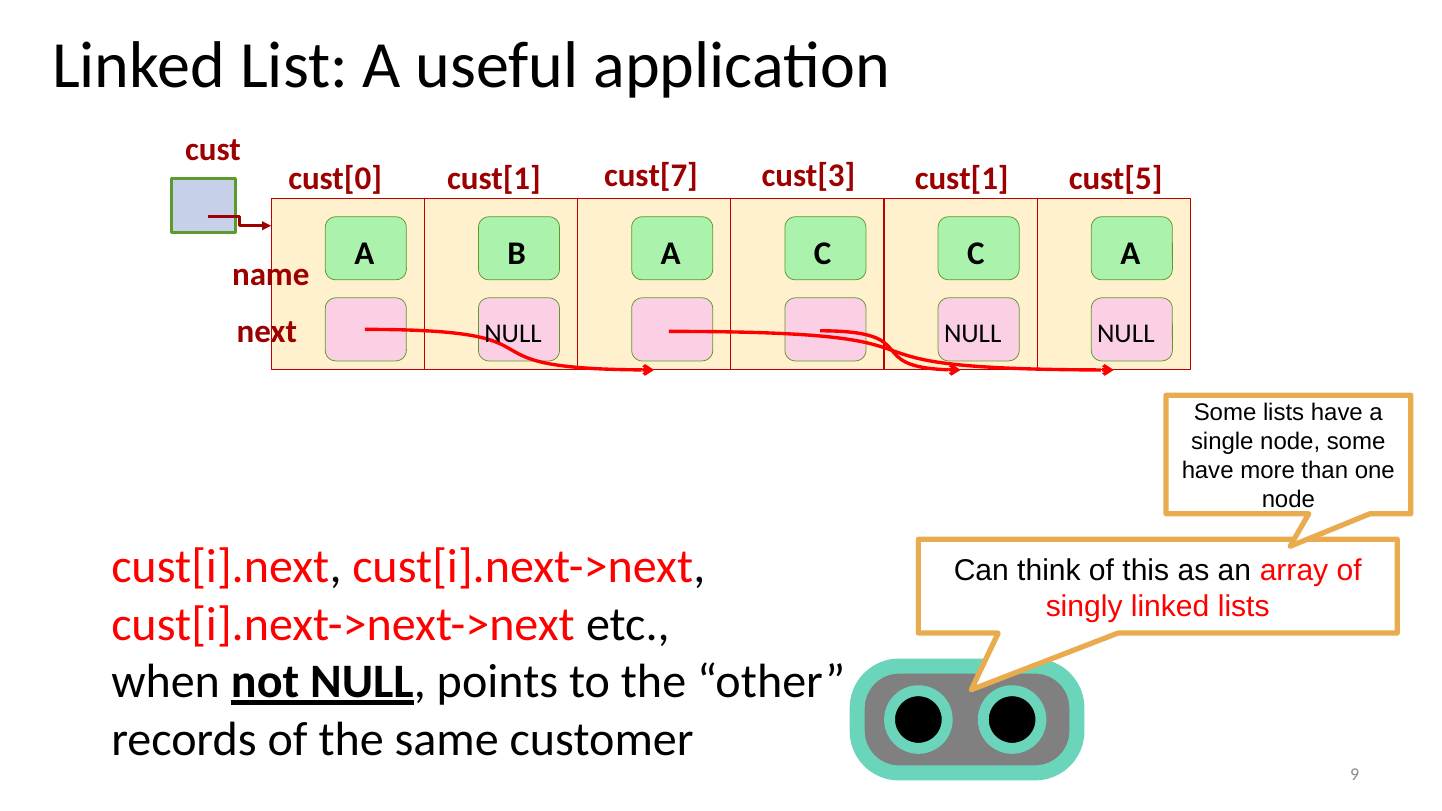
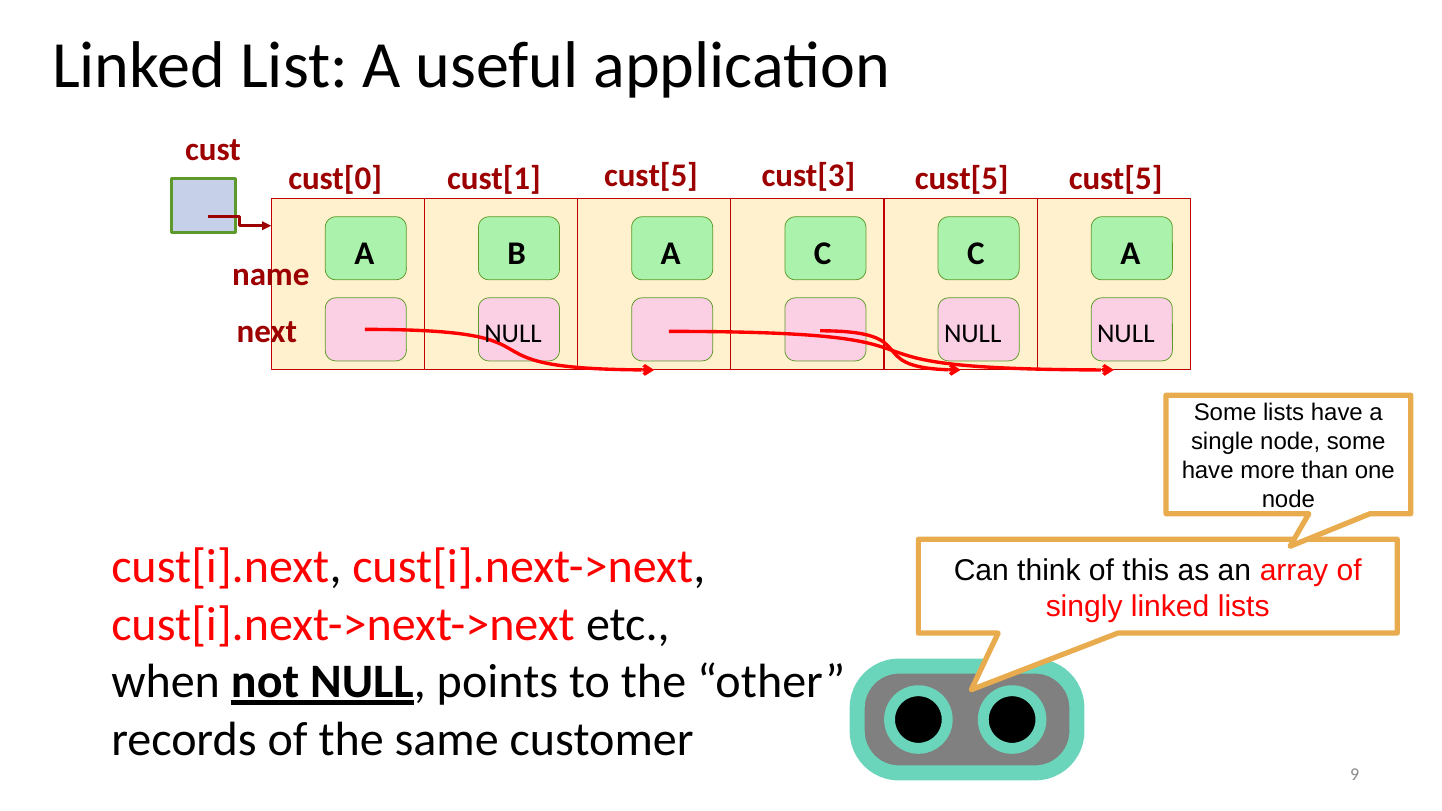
cust[1 cust[7: cust[7 -> cust[5
cust[3 cust[1: cust[1 -> cust[5
